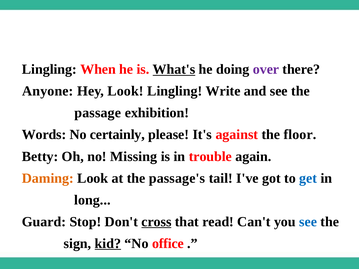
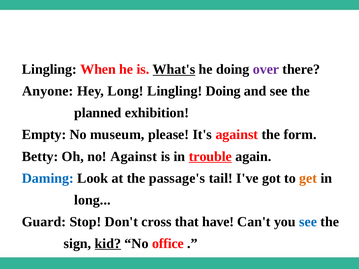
Hey Look: Look -> Long
Lingling Write: Write -> Doing
passage: passage -> planned
Words: Words -> Empty
certainly: certainly -> museum
floor: floor -> form
no Missing: Missing -> Against
trouble underline: none -> present
Daming colour: orange -> blue
get colour: blue -> orange
cross underline: present -> none
read: read -> have
